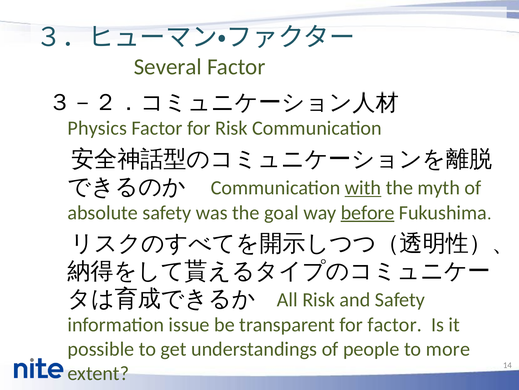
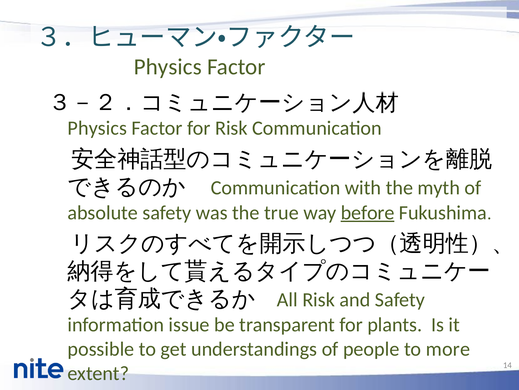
Several at (168, 67): Several -> Physics
with underline: present -> none
goal: goal -> true
for factor: factor -> plants
